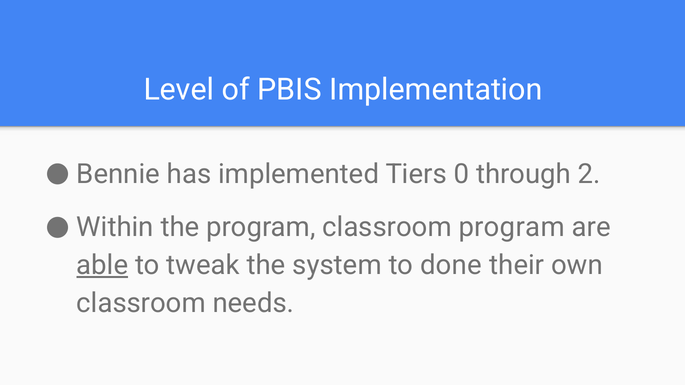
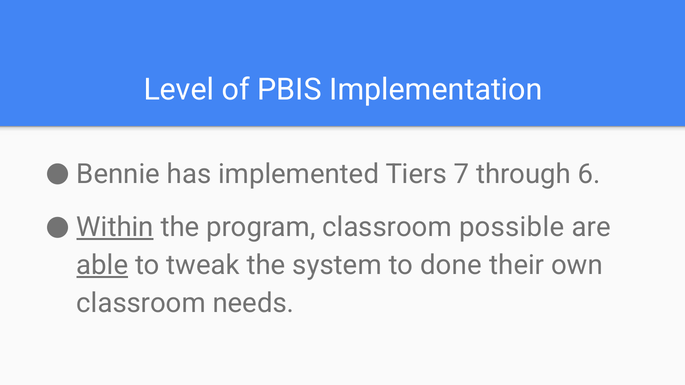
0: 0 -> 7
2: 2 -> 6
Within underline: none -> present
classroom program: program -> possible
